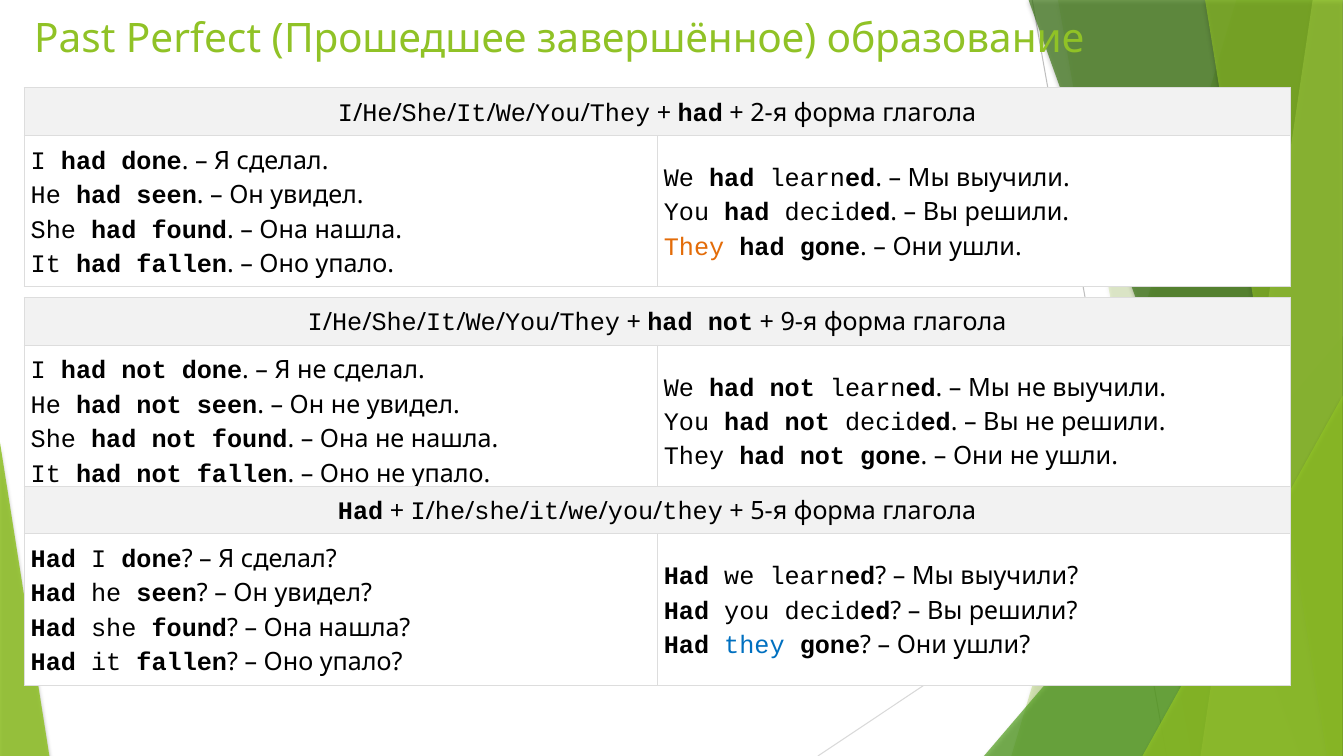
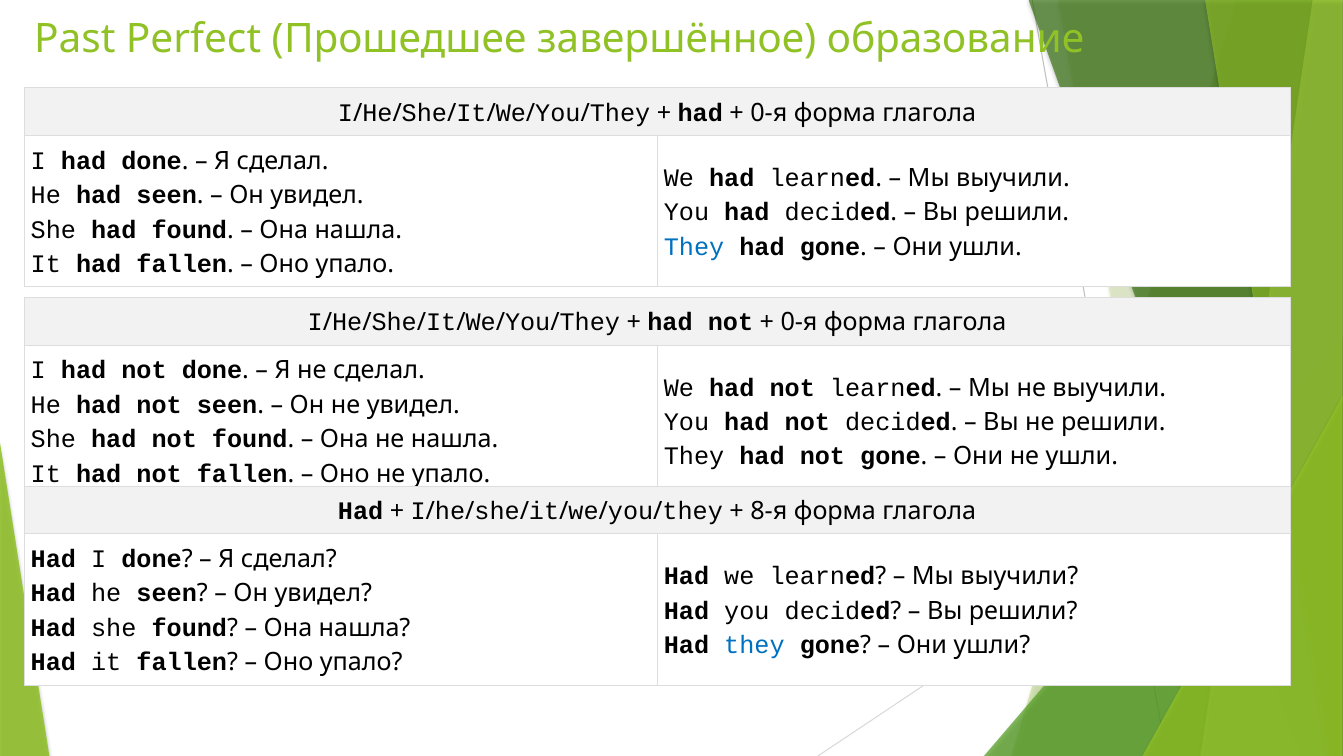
2-я at (769, 113): 2-я -> 0-я
They at (694, 247) colour: orange -> blue
9-я at (799, 322): 9-я -> 0-я
5-я: 5-я -> 8-я
